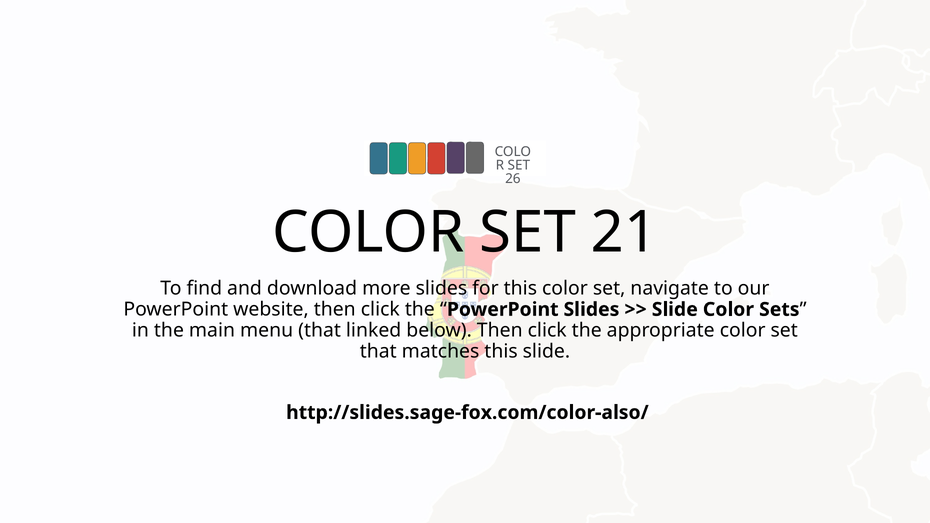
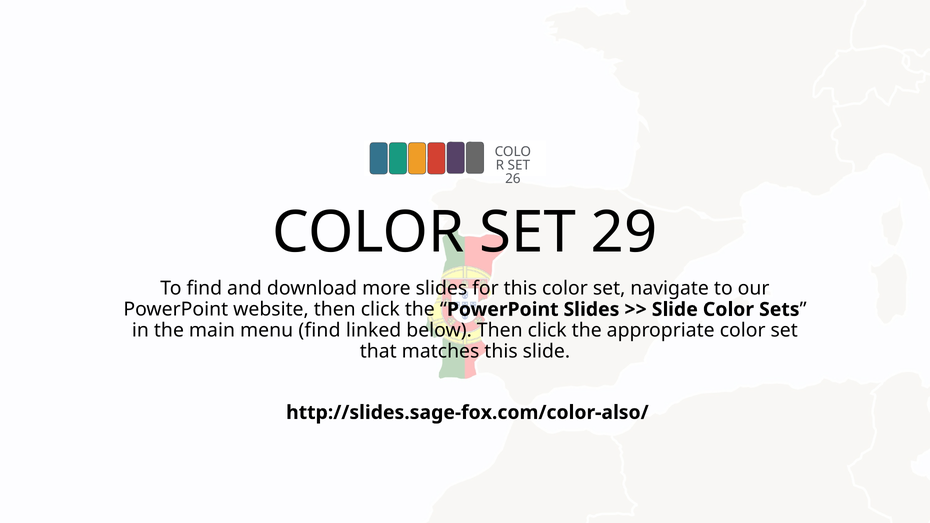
21: 21 -> 29
menu that: that -> find
